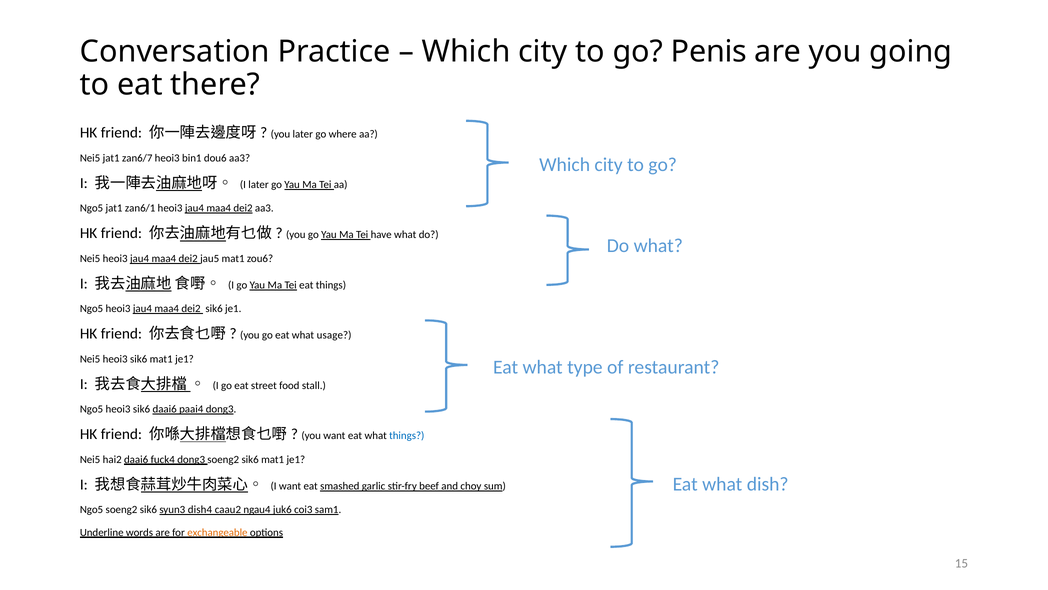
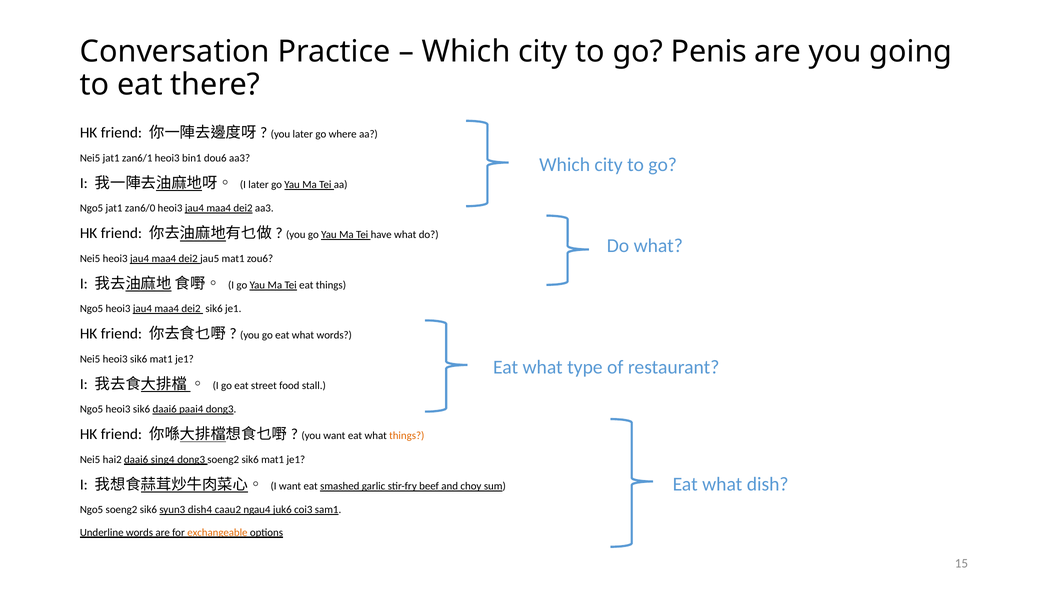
zan6/7: zan6/7 -> zan6/1
zan6/1: zan6/1 -> zan6/0
what usage: usage -> words
things at (407, 435) colour: blue -> orange
fuck4: fuck4 -> sing4
